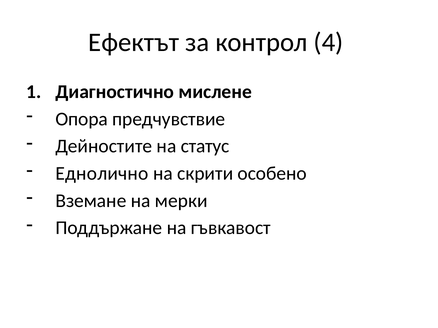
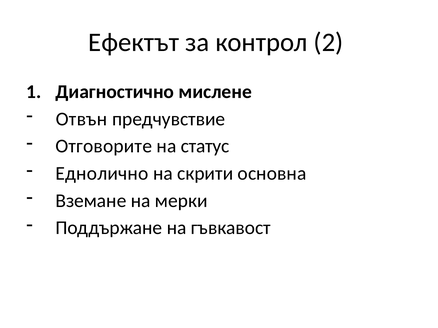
4: 4 -> 2
Опора: Опора -> Отвън
Дейностите: Дейностите -> Отговорите
особено: особено -> основна
